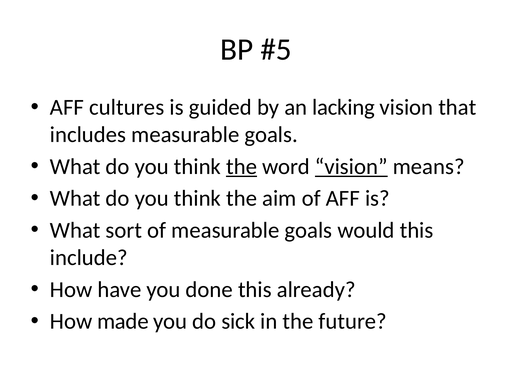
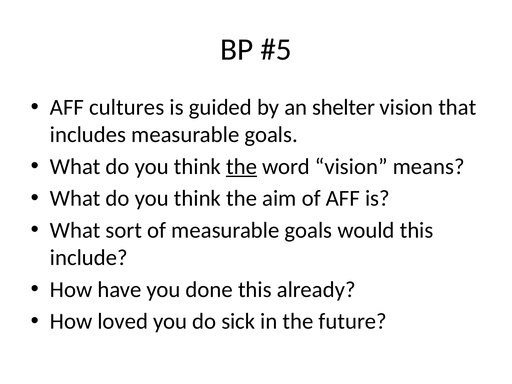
lacking: lacking -> shelter
vision at (351, 167) underline: present -> none
made: made -> loved
